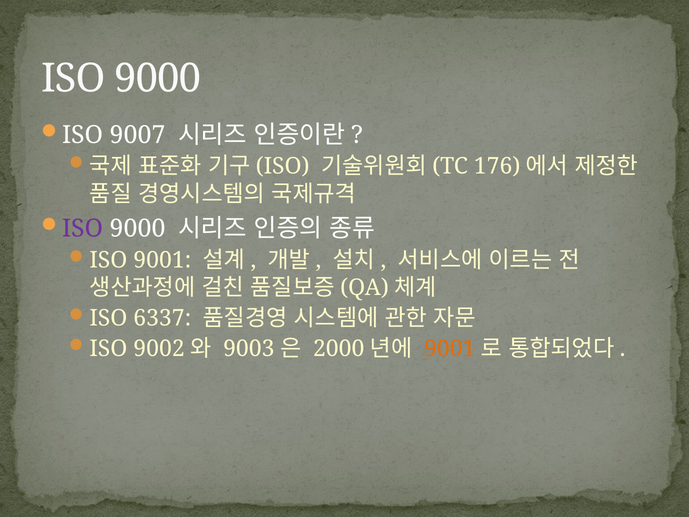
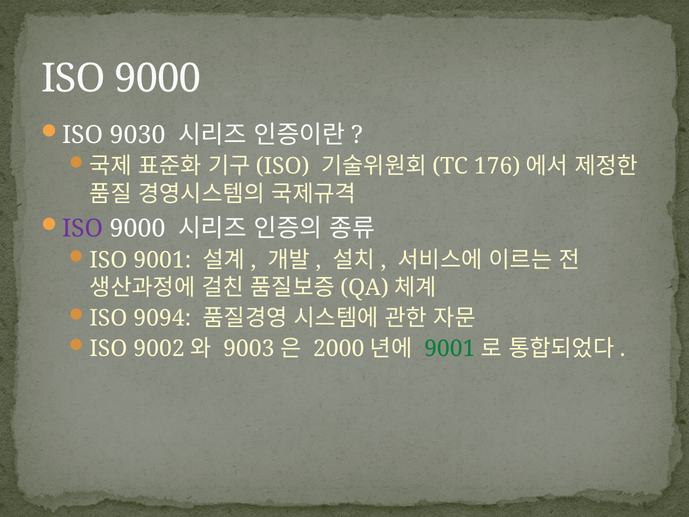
9007: 9007 -> 9030
6337: 6337 -> 9094
9001 at (450, 348) colour: orange -> green
